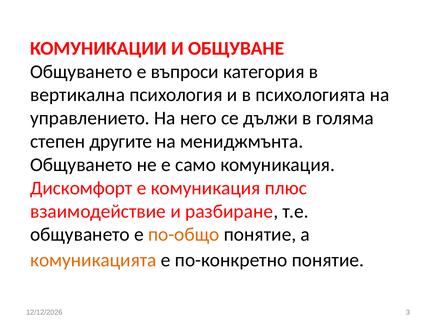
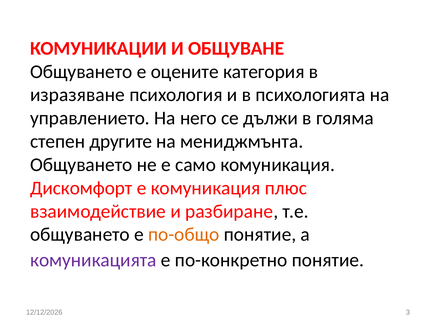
въпроси: въпроси -> оцените
вертикална: вертикална -> изразяване
комуникацията colour: orange -> purple
